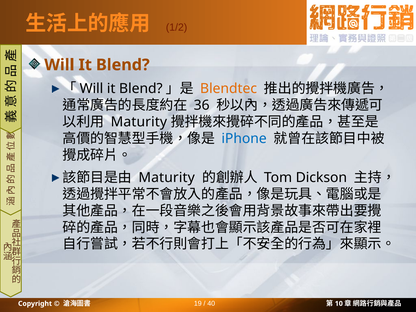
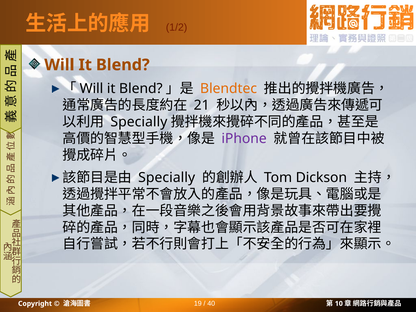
36: 36 -> 21
Maturity at (139, 122): Maturity -> Specially
iPhone colour: blue -> purple
Maturity at (167, 178): Maturity -> Specially
